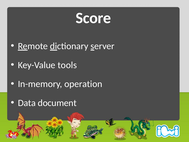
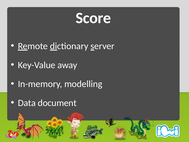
tools: tools -> away
operation: operation -> modelling
